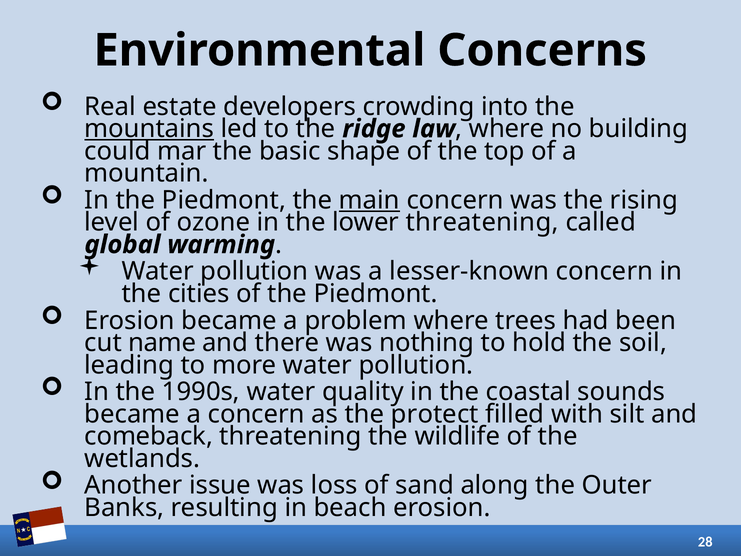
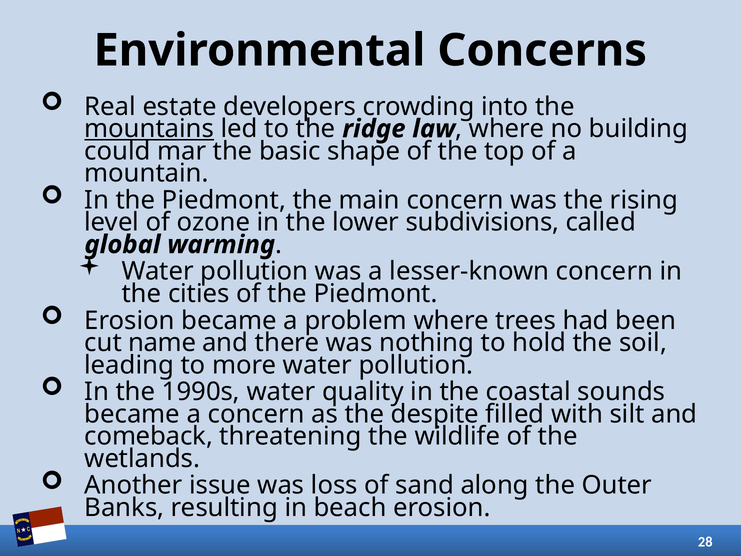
main underline: present -> none
lower threatening: threatening -> subdivisions
protect: protect -> despite
